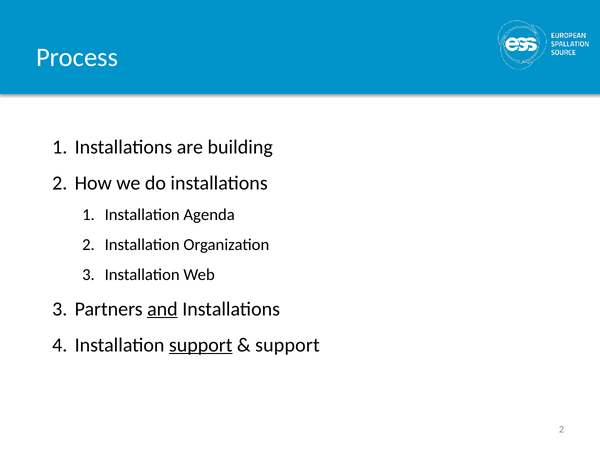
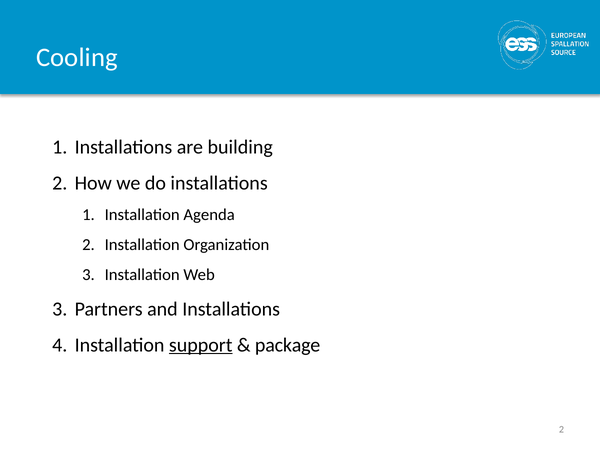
Process: Process -> Cooling
and underline: present -> none
support at (287, 345): support -> package
